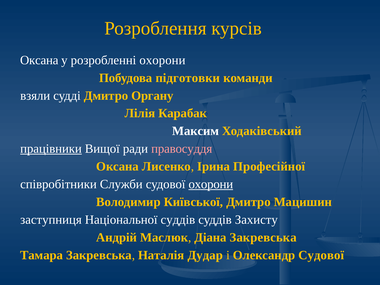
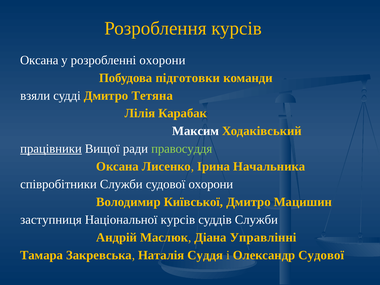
Органу: Органу -> Тетяна
правосуддя colour: pink -> light green
Професійної: Професійної -> Начальника
охорони at (211, 184) underline: present -> none
Національної суддів: суддів -> курсів
суддів Захисту: Захисту -> Служби
Діана Закревська: Закревська -> Управлінні
Дудар: Дудар -> Суддя
